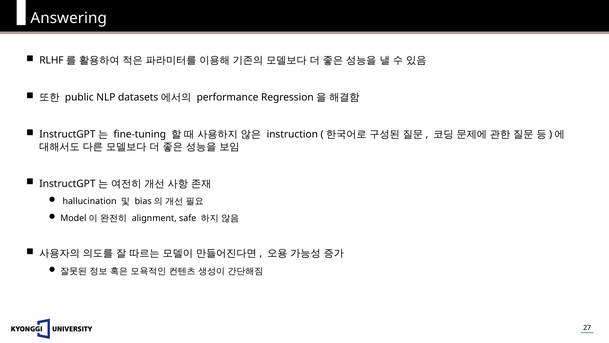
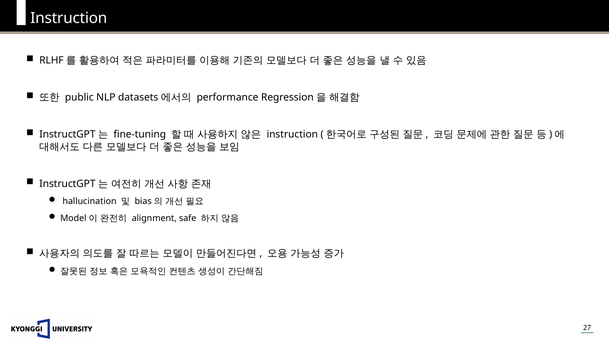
Answering at (69, 18): Answering -> Instruction
